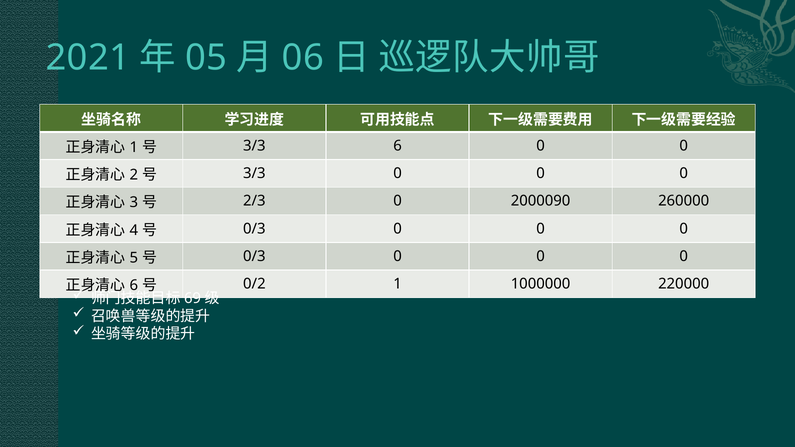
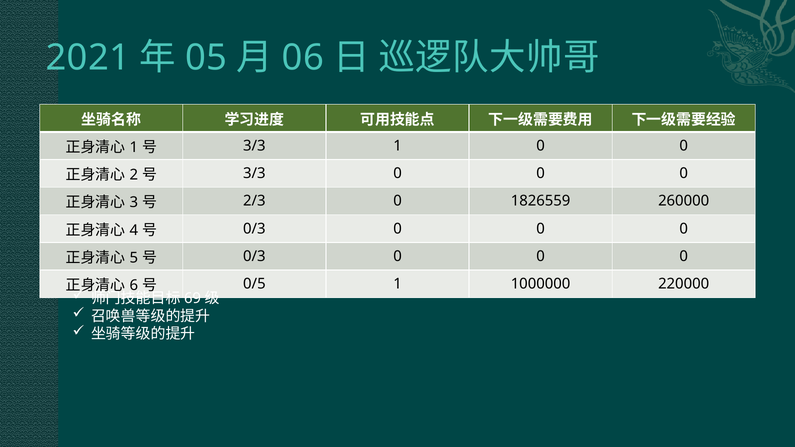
3/3 6: 6 -> 1
2000090: 2000090 -> 1826559
0/2: 0/2 -> 0/5
